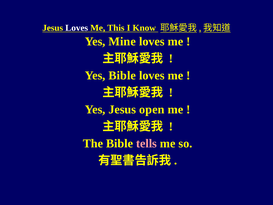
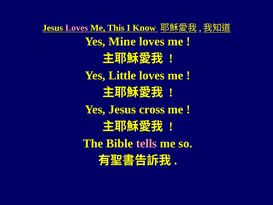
Loves at (77, 28) colour: white -> pink
Yes Bible: Bible -> Little
open: open -> cross
